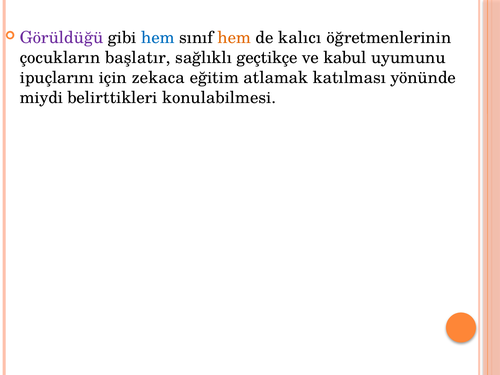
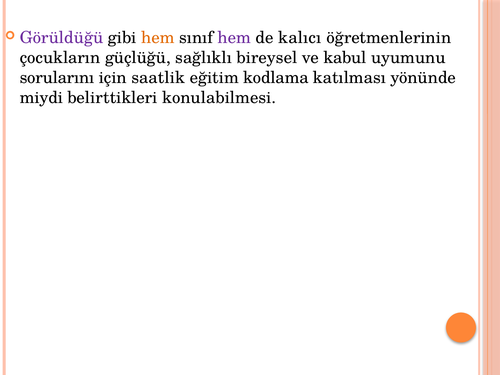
hem at (158, 38) colour: blue -> orange
hem at (234, 38) colour: orange -> purple
başlatır: başlatır -> güçlüğü
geçtikçe: geçtikçe -> bireysel
ipuçlarını: ipuçlarını -> sorularını
zekaca: zekaca -> saatlik
atlamak: atlamak -> kodlama
